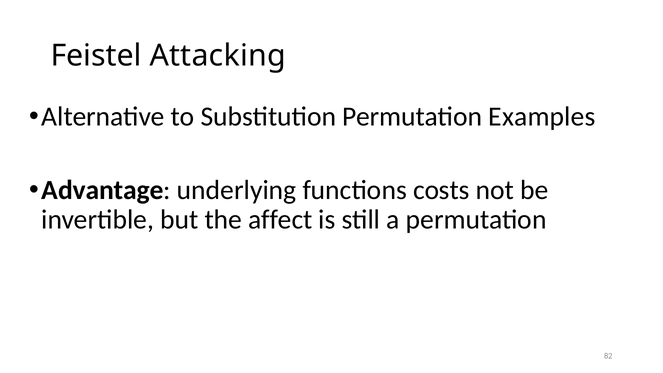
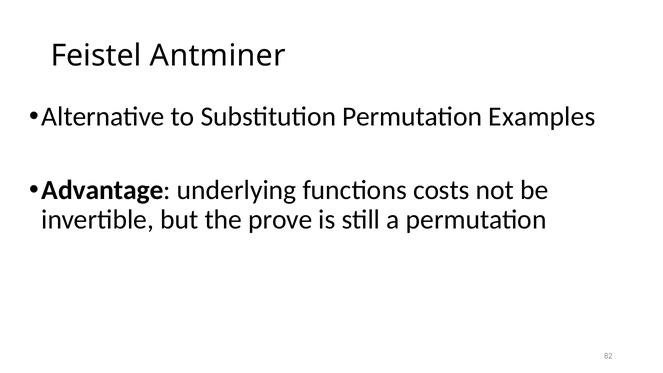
Attacking: Attacking -> Antminer
affect: affect -> prove
